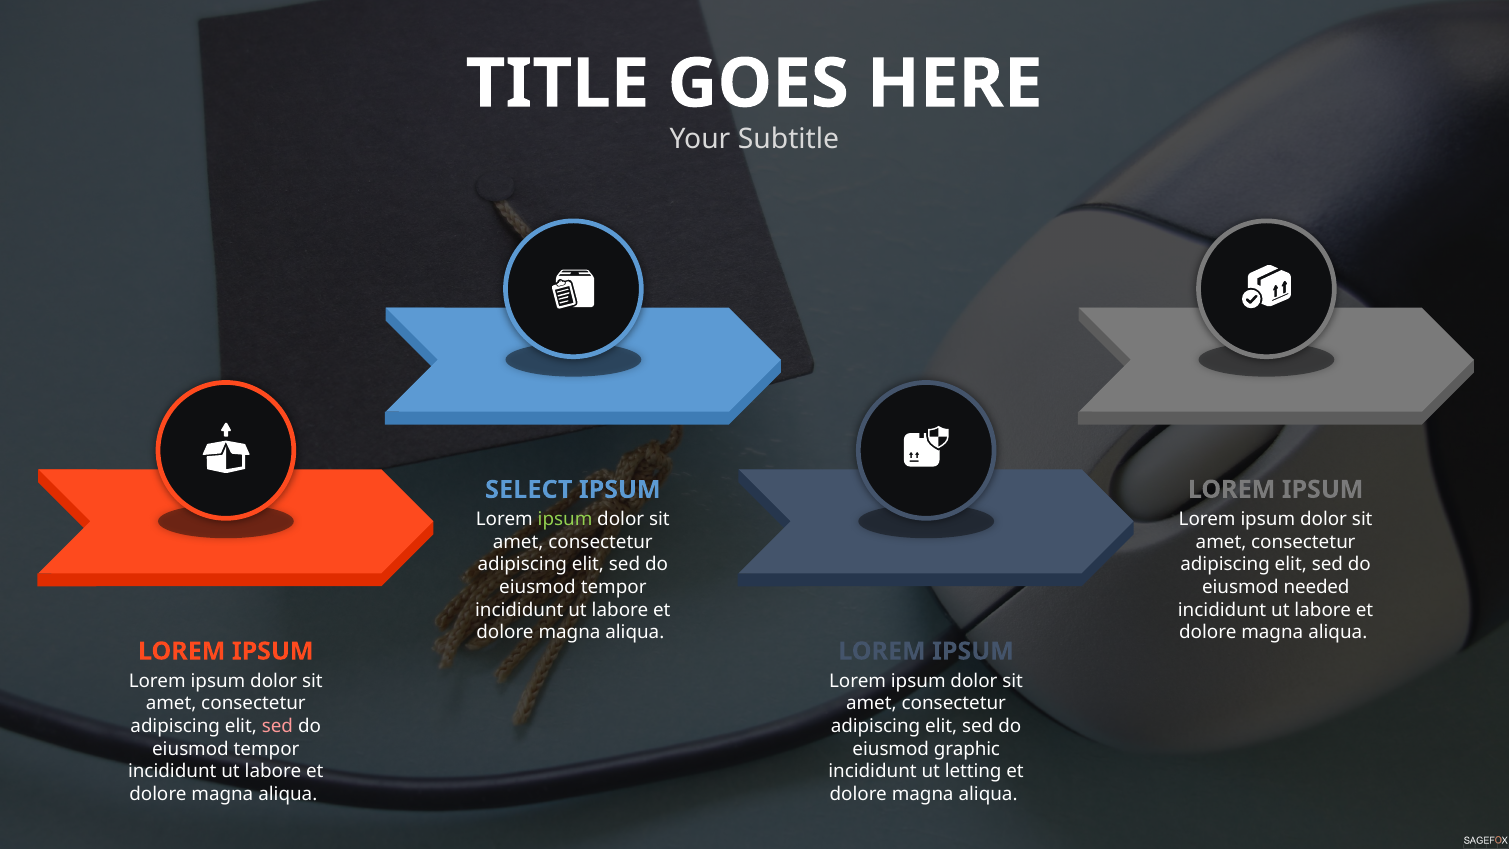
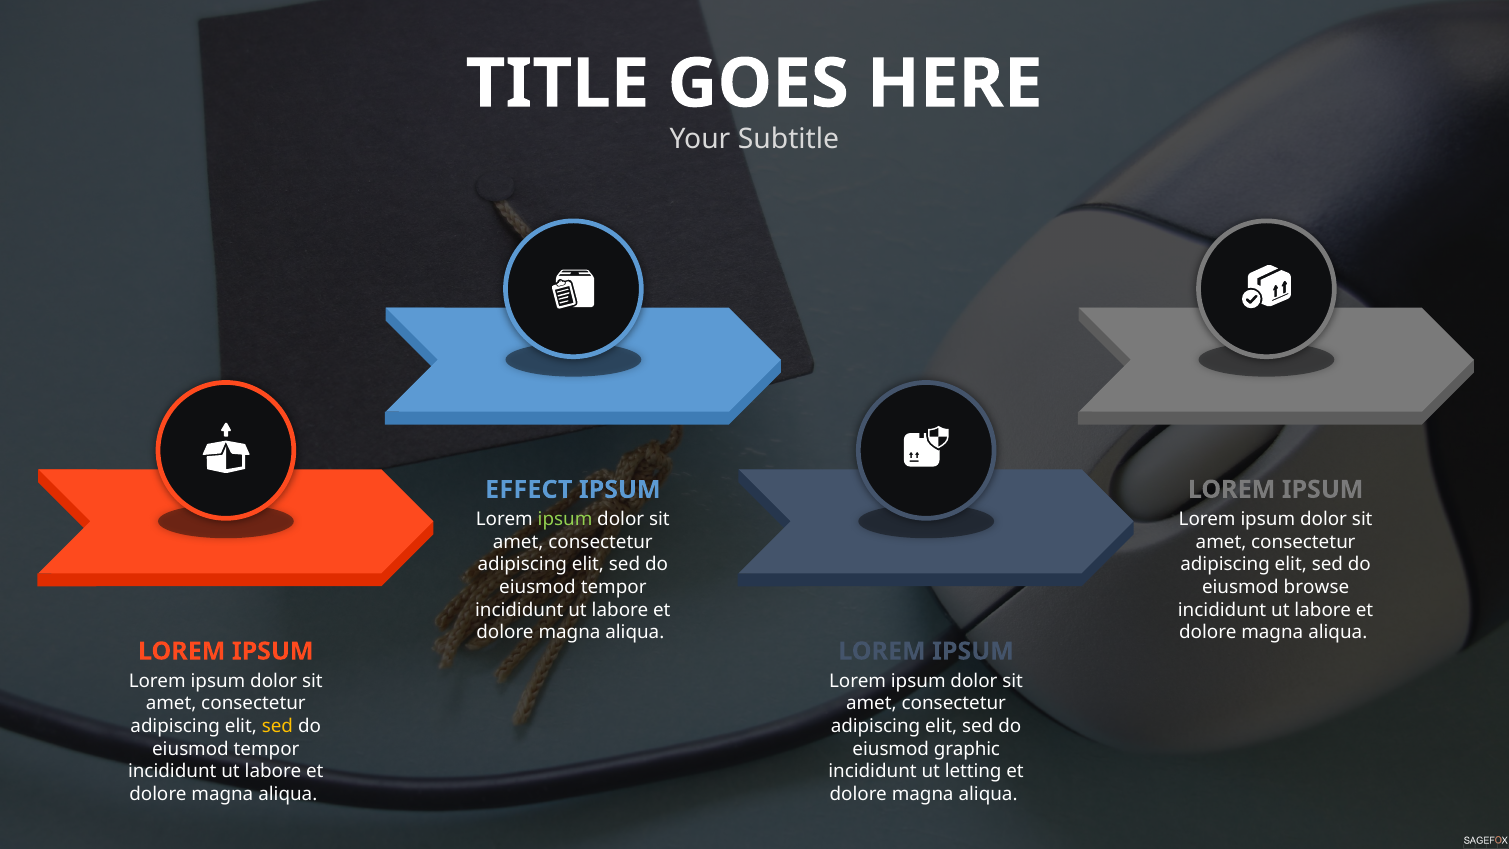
SELECT: SELECT -> EFFECT
needed: needed -> browse
sed at (277, 726) colour: pink -> yellow
